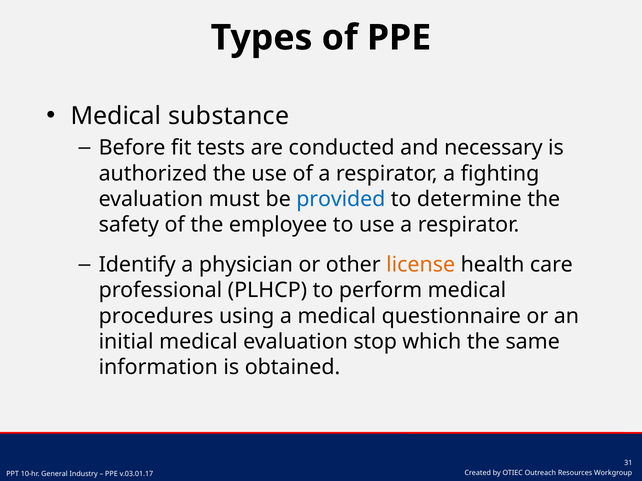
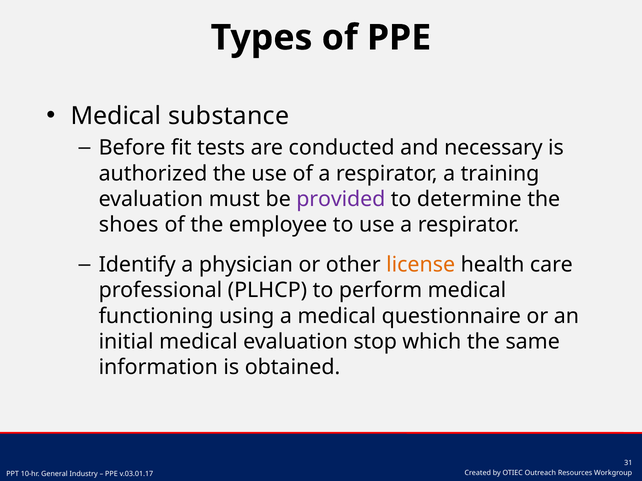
fighting: fighting -> training
provided colour: blue -> purple
safety: safety -> shoes
procedures: procedures -> functioning
